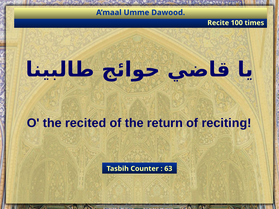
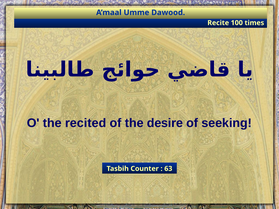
return: return -> desire
reciting: reciting -> seeking
